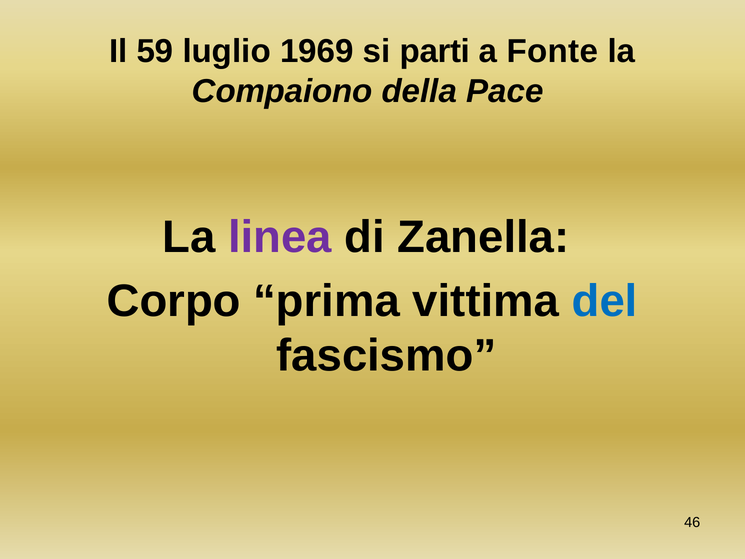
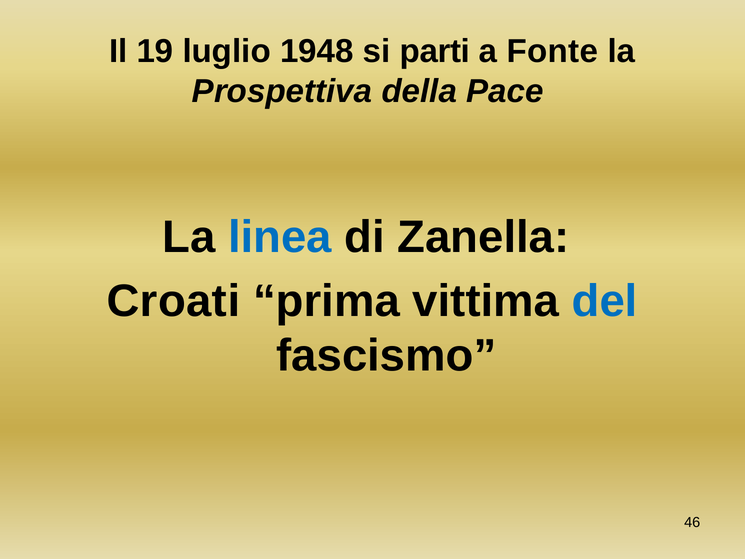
59: 59 -> 19
1969: 1969 -> 1948
Compaiono: Compaiono -> Prospettiva
linea colour: purple -> blue
Corpo: Corpo -> Croati
